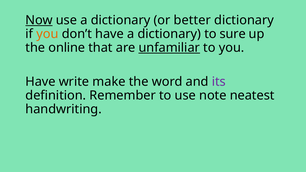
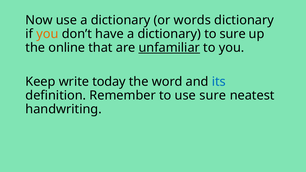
Now underline: present -> none
better: better -> words
Have at (40, 82): Have -> Keep
make: make -> today
its colour: purple -> blue
use note: note -> sure
